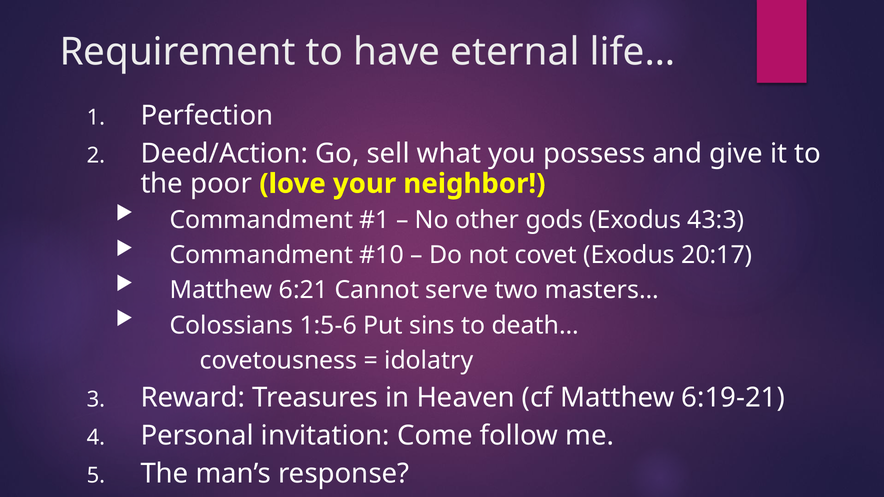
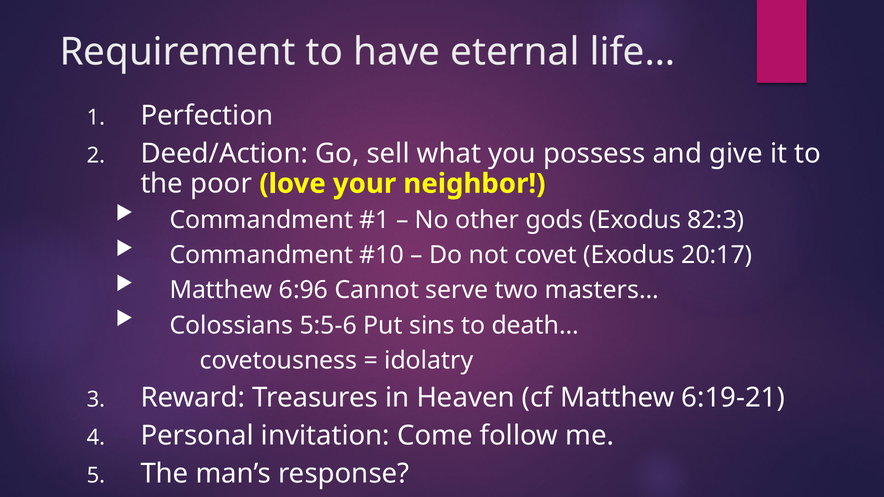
43:3: 43:3 -> 82:3
6:21: 6:21 -> 6:96
1:5-6: 1:5-6 -> 5:5-6
